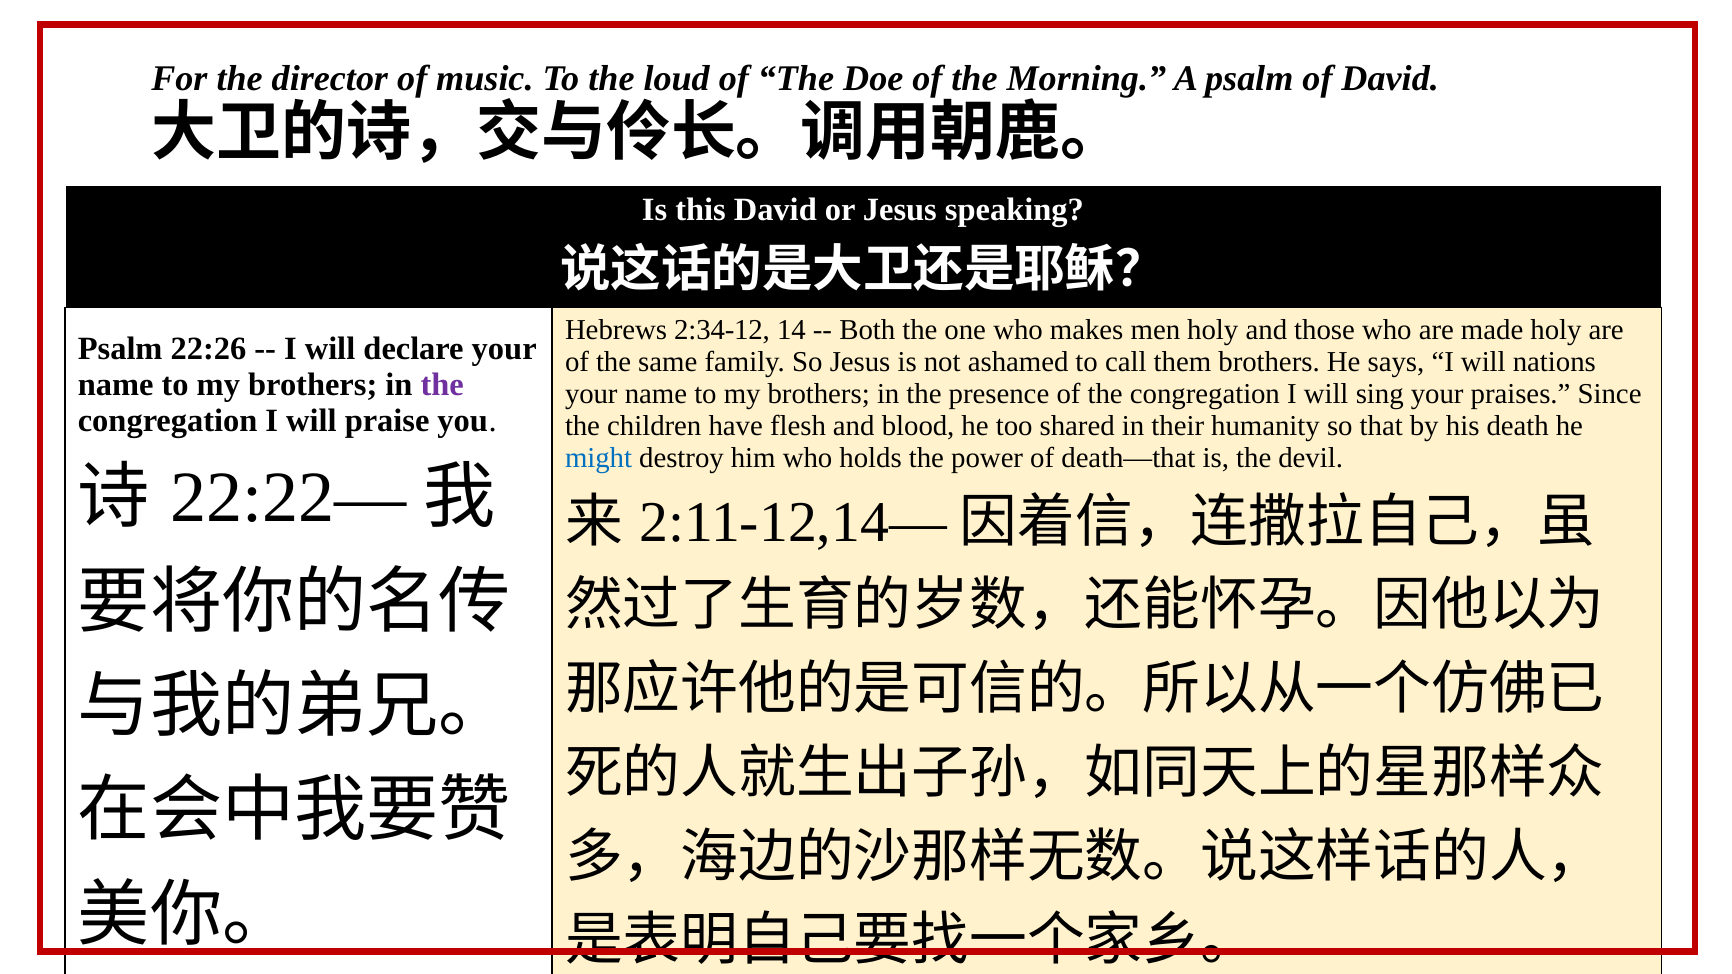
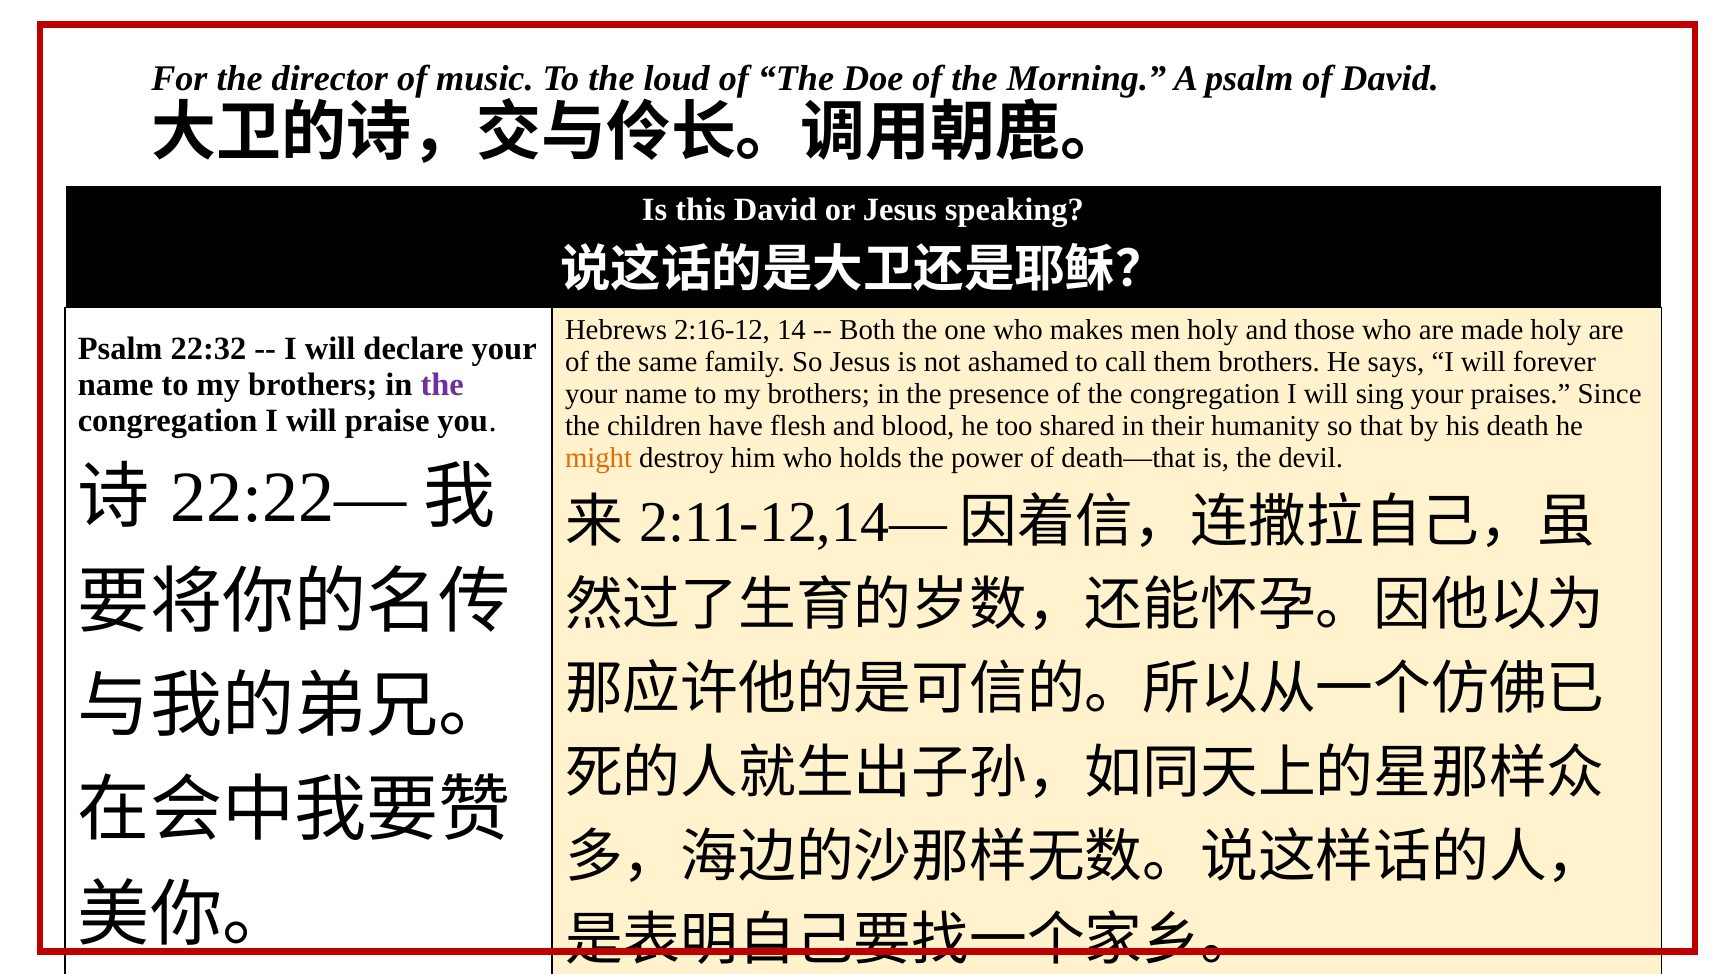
2:34-12: 2:34-12 -> 2:16-12
22:26: 22:26 -> 22:32
nations: nations -> forever
might colour: blue -> orange
